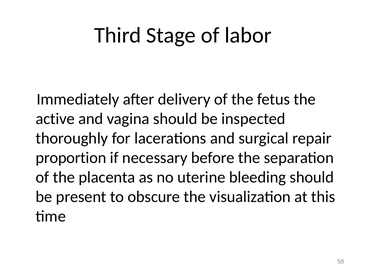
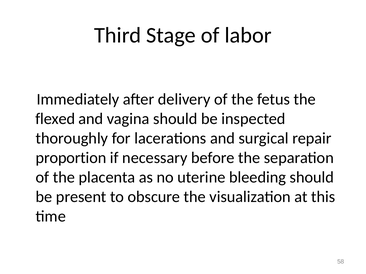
active: active -> flexed
